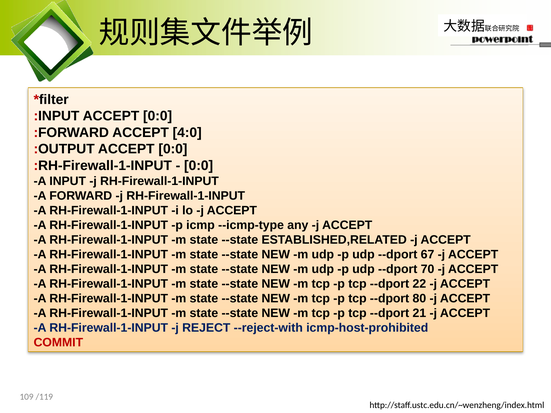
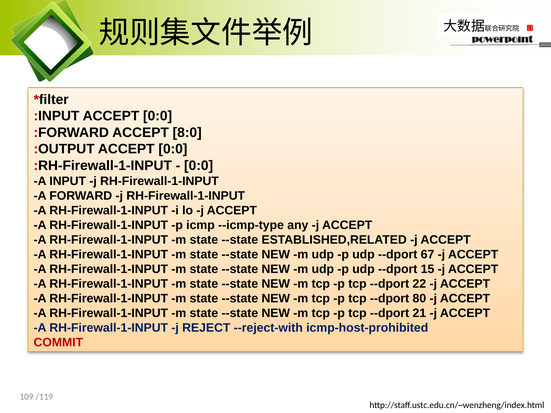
4:0: 4:0 -> 8:0
70: 70 -> 15
